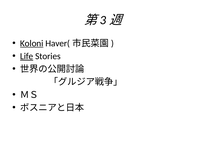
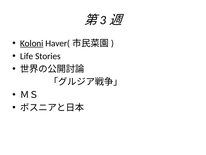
Life underline: present -> none
